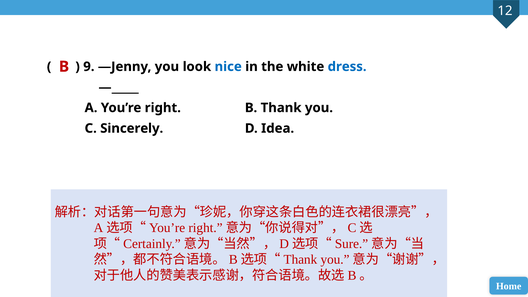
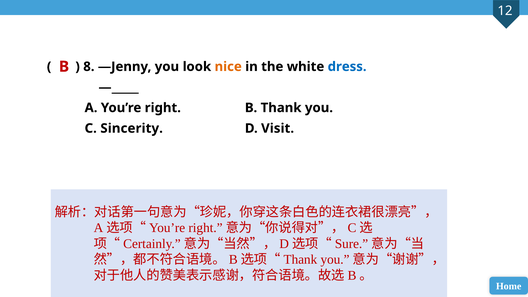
9: 9 -> 8
nice colour: blue -> orange
Sincerely: Sincerely -> Sincerity
Idea: Idea -> Visit
